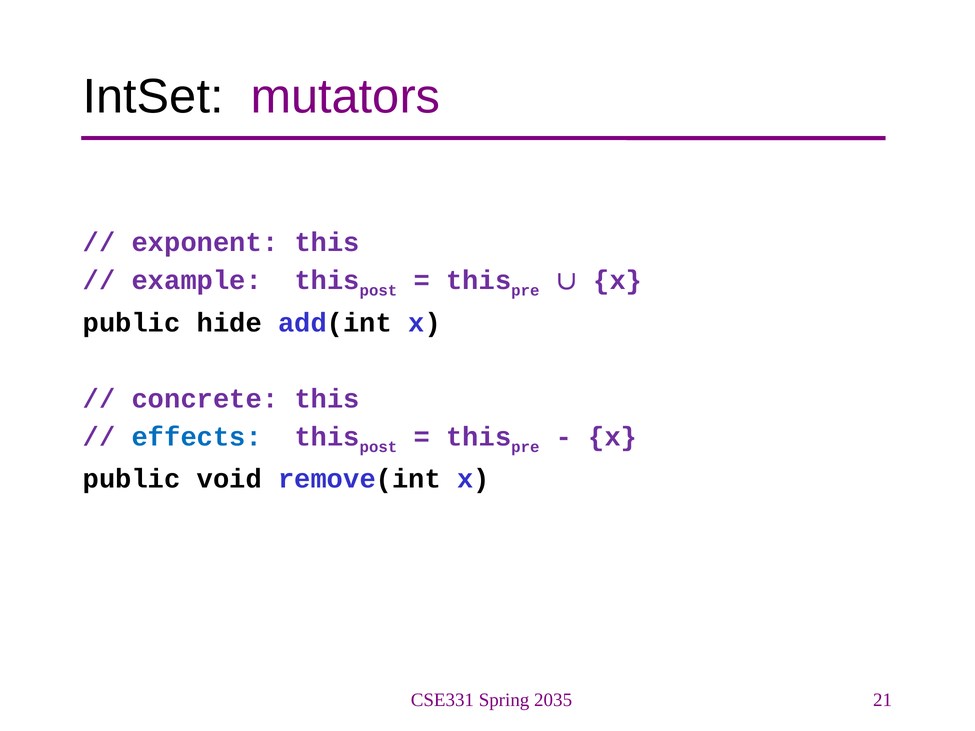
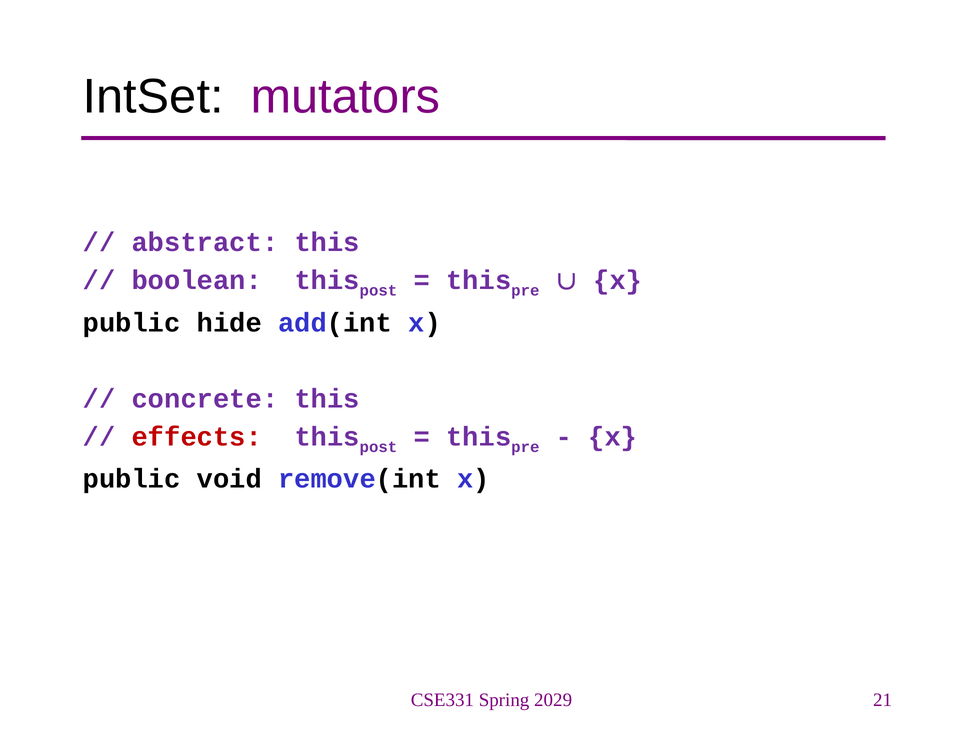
exponent: exponent -> abstract
example: example -> boolean
effects colour: blue -> red
2035: 2035 -> 2029
